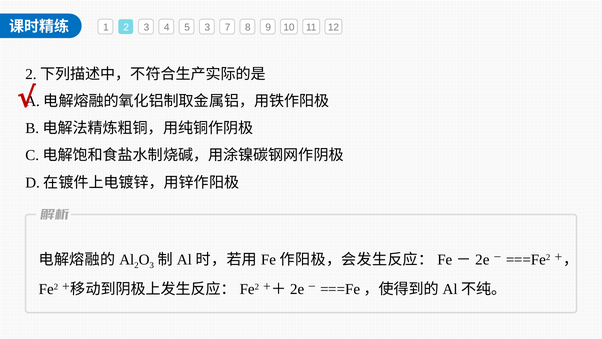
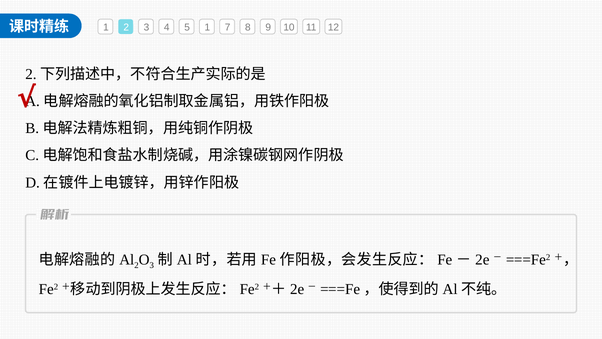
5 3: 3 -> 1
